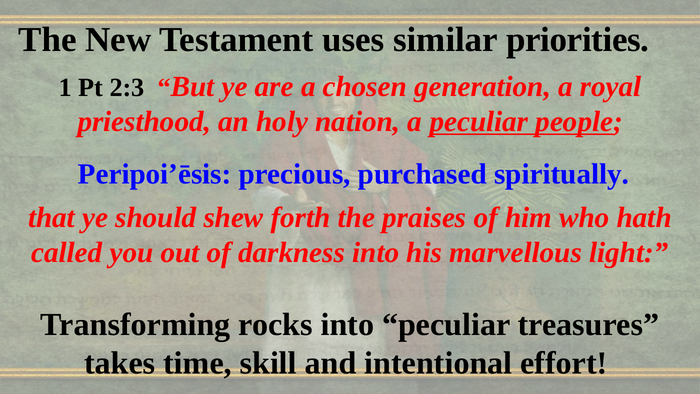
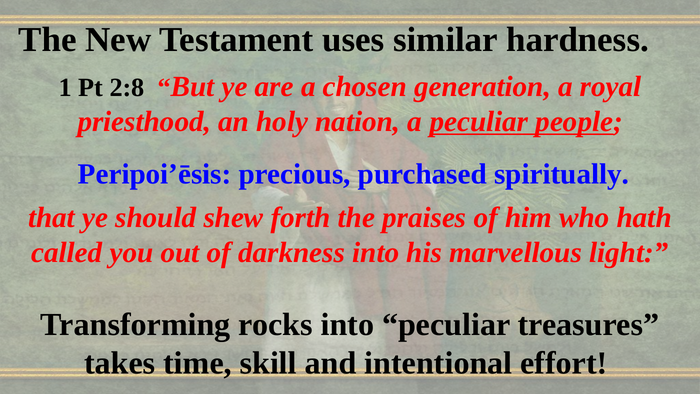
priorities: priorities -> hardness
2:3: 2:3 -> 2:8
